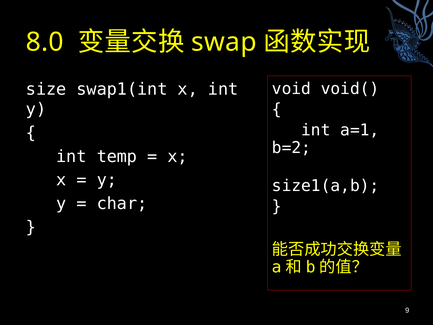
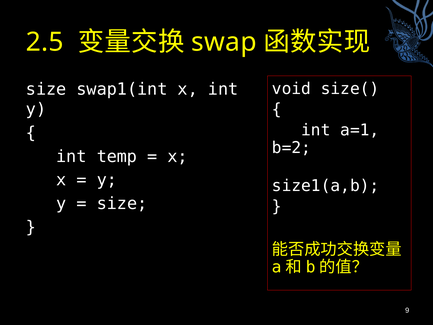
8.0: 8.0 -> 2.5
void(: void( -> size(
char at (122, 203): char -> size
